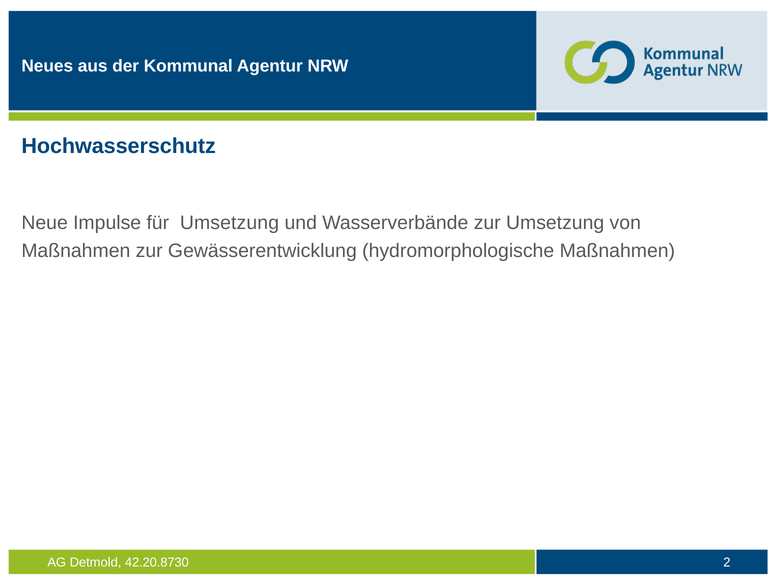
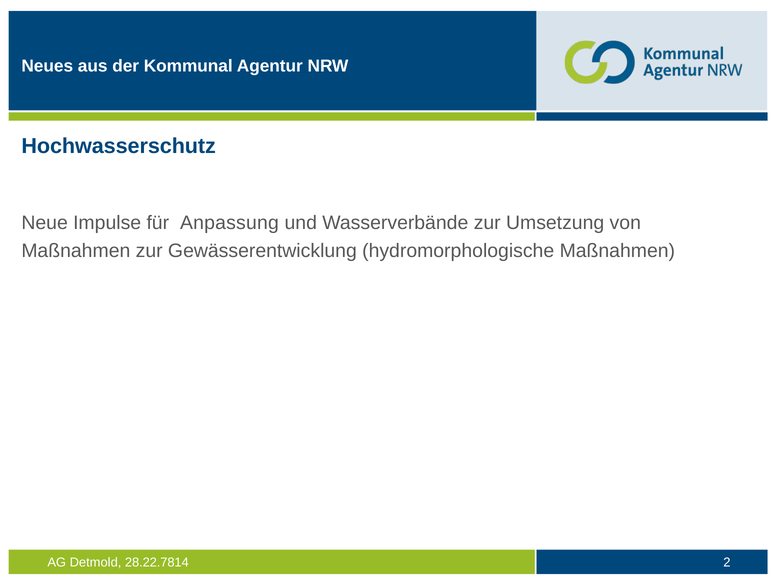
für Umsetzung: Umsetzung -> Anpassung
42.20.8730: 42.20.8730 -> 28.22.7814
